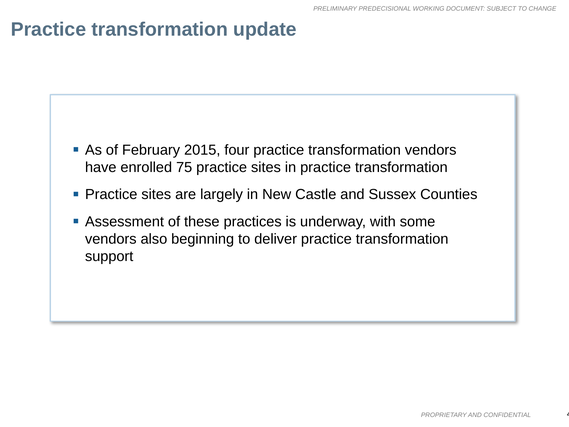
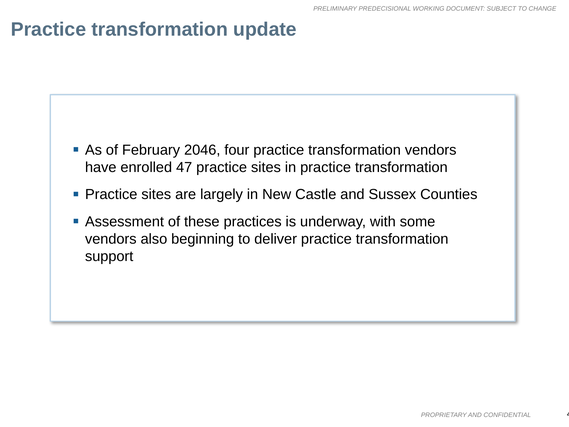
2015: 2015 -> 2046
75: 75 -> 47
